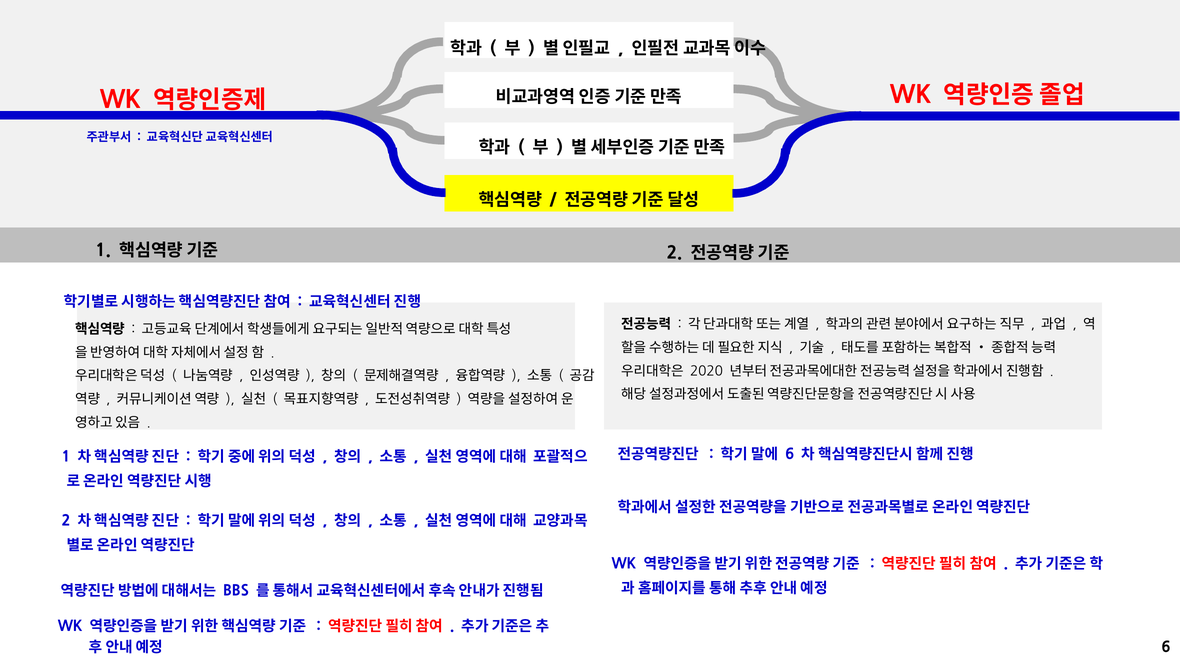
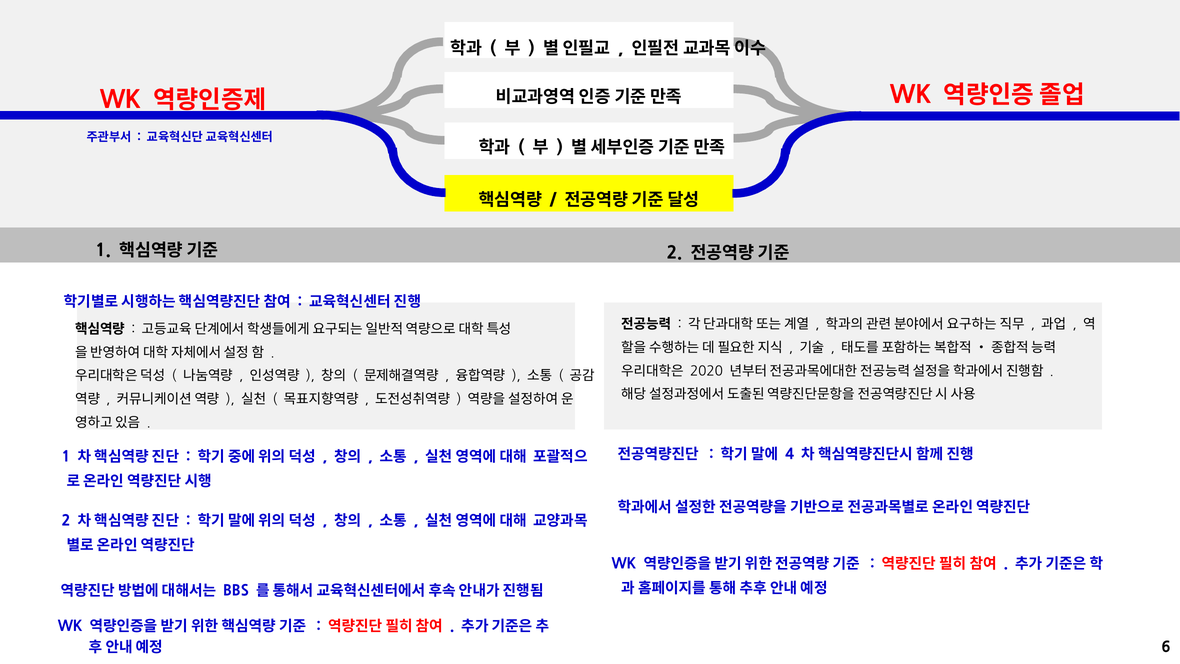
6 at (790, 454): 6 -> 4
